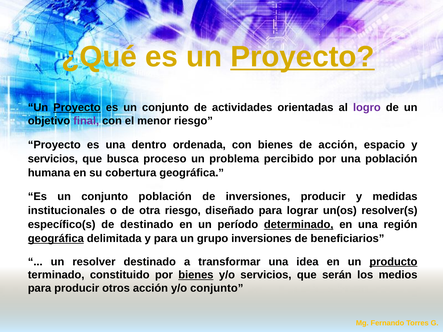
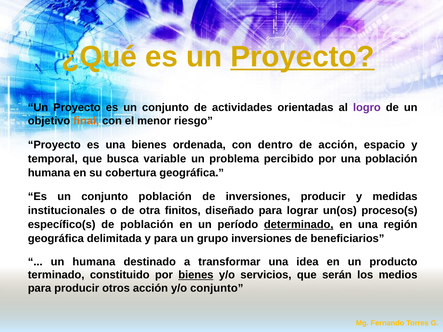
Proyecto at (77, 108) underline: present -> none
final colour: purple -> orange
una dentro: dentro -> bienes
con bienes: bienes -> dentro
servicios at (53, 159): servicios -> temporal
proceso: proceso -> variable
otra riesgo: riesgo -> finitos
resolver(s: resolver(s -> proceso(s
de destinado: destinado -> población
geográfica at (56, 239) underline: present -> none
un resolver: resolver -> humana
producto underline: present -> none
